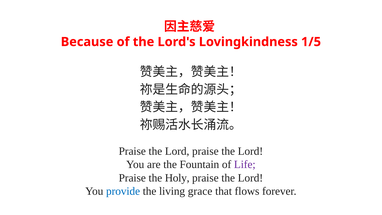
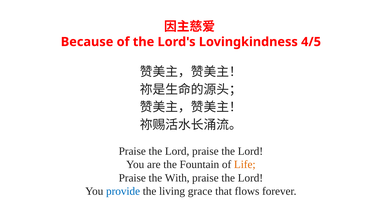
1/5: 1/5 -> 4/5
Life colour: purple -> orange
Holy: Holy -> With
